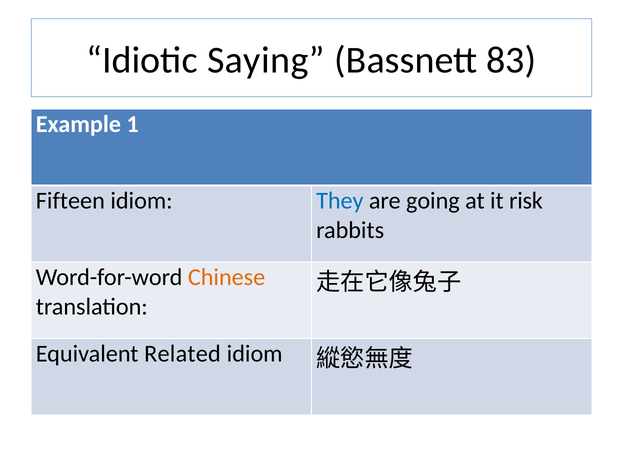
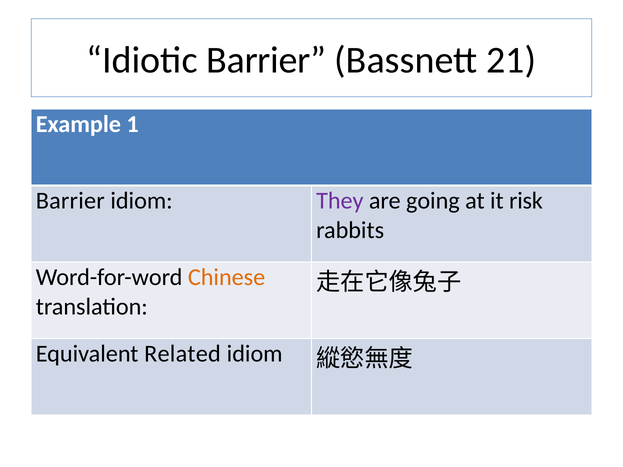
Idiotic Saying: Saying -> Barrier
83: 83 -> 21
Fifteen at (70, 201): Fifteen -> Barrier
They colour: blue -> purple
